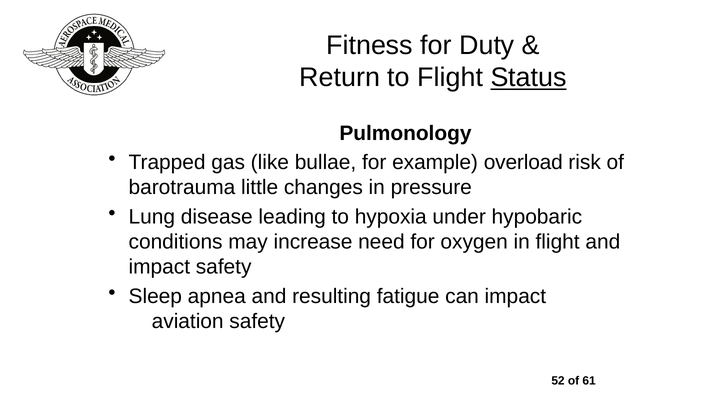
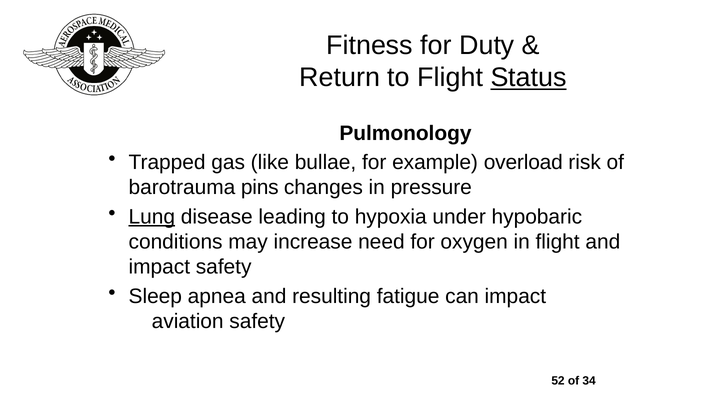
little: little -> pins
Lung underline: none -> present
61: 61 -> 34
